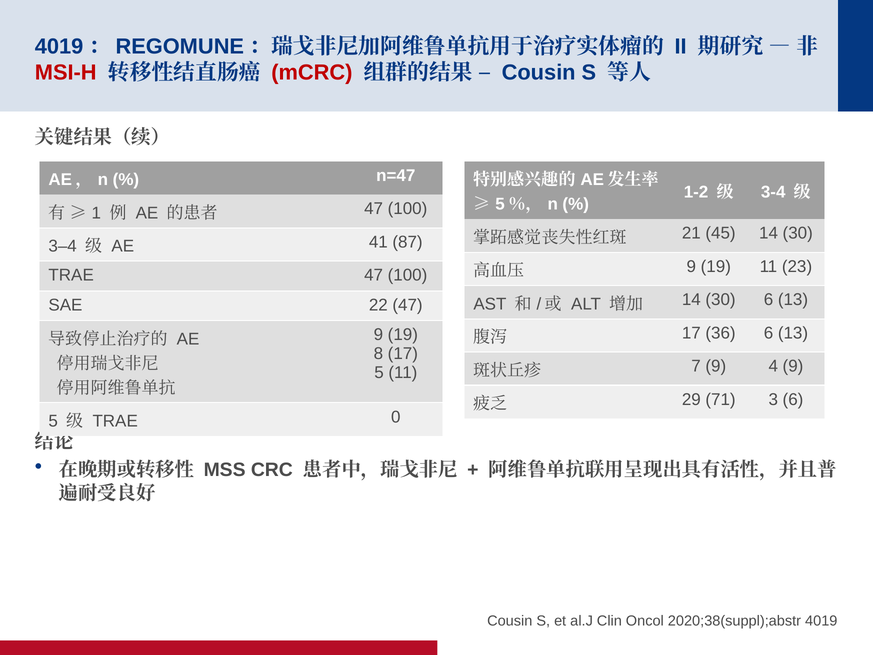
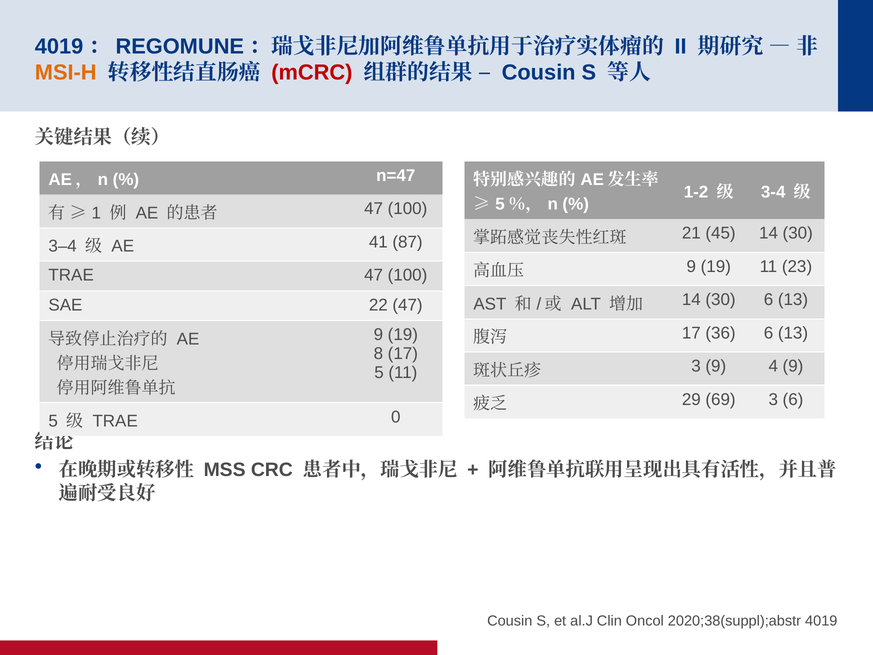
MSI-H colour: red -> orange
7 at (696, 366): 7 -> 3
71: 71 -> 69
